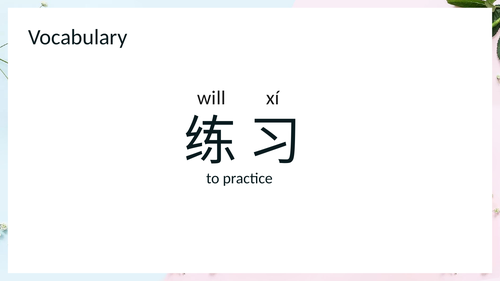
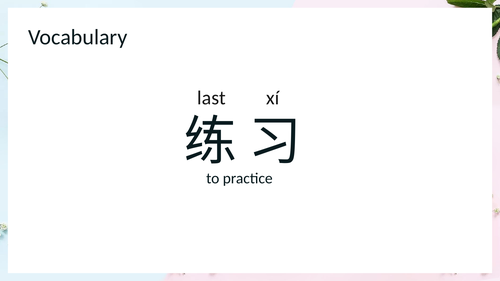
will: will -> last
